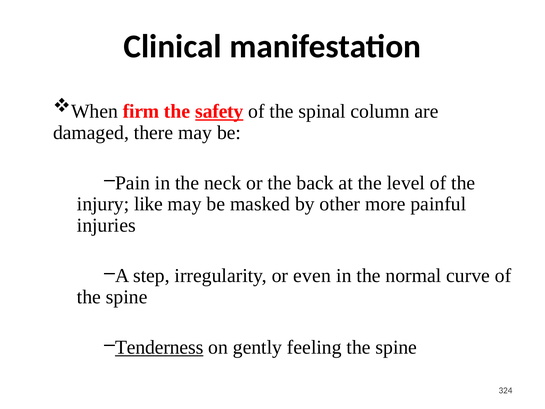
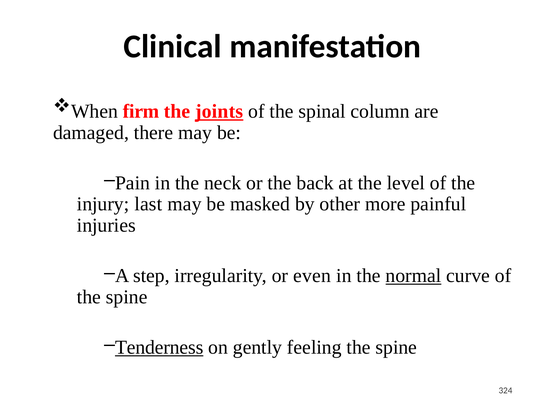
safety: safety -> joints
like: like -> last
normal underline: none -> present
